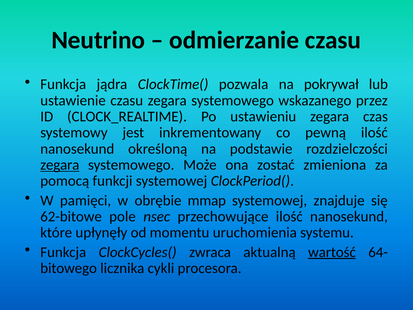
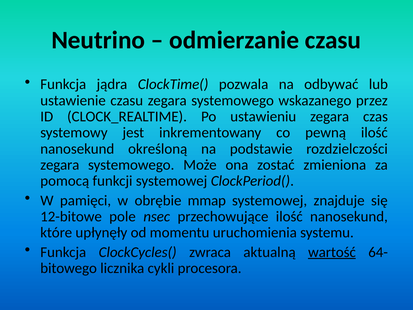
pokrywał: pokrywał -> odbywać
zegara at (60, 165) underline: present -> none
62-bitowe: 62-bitowe -> 12-bitowe
